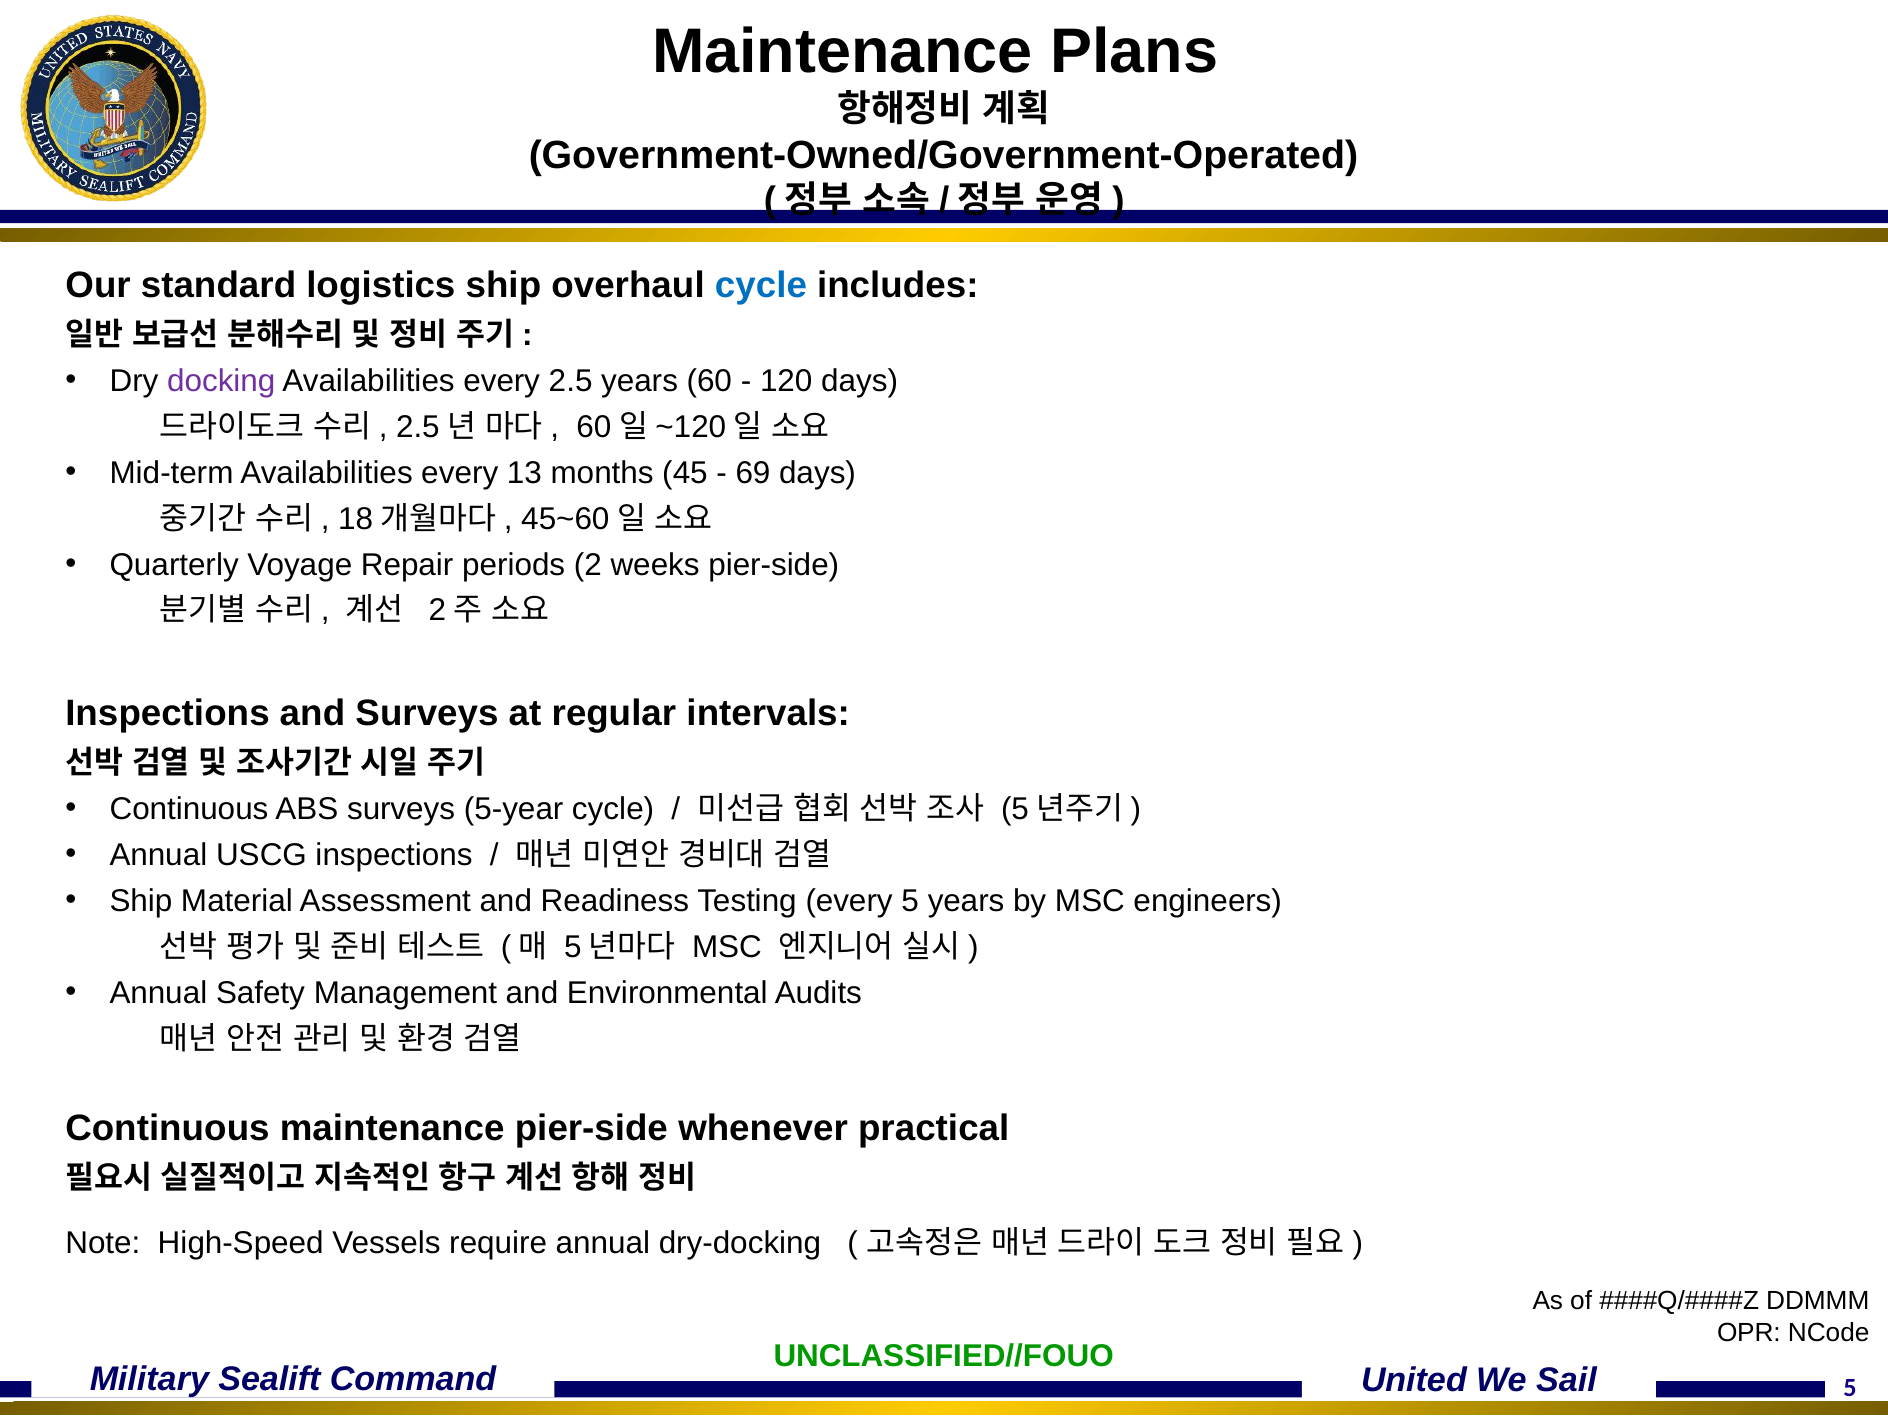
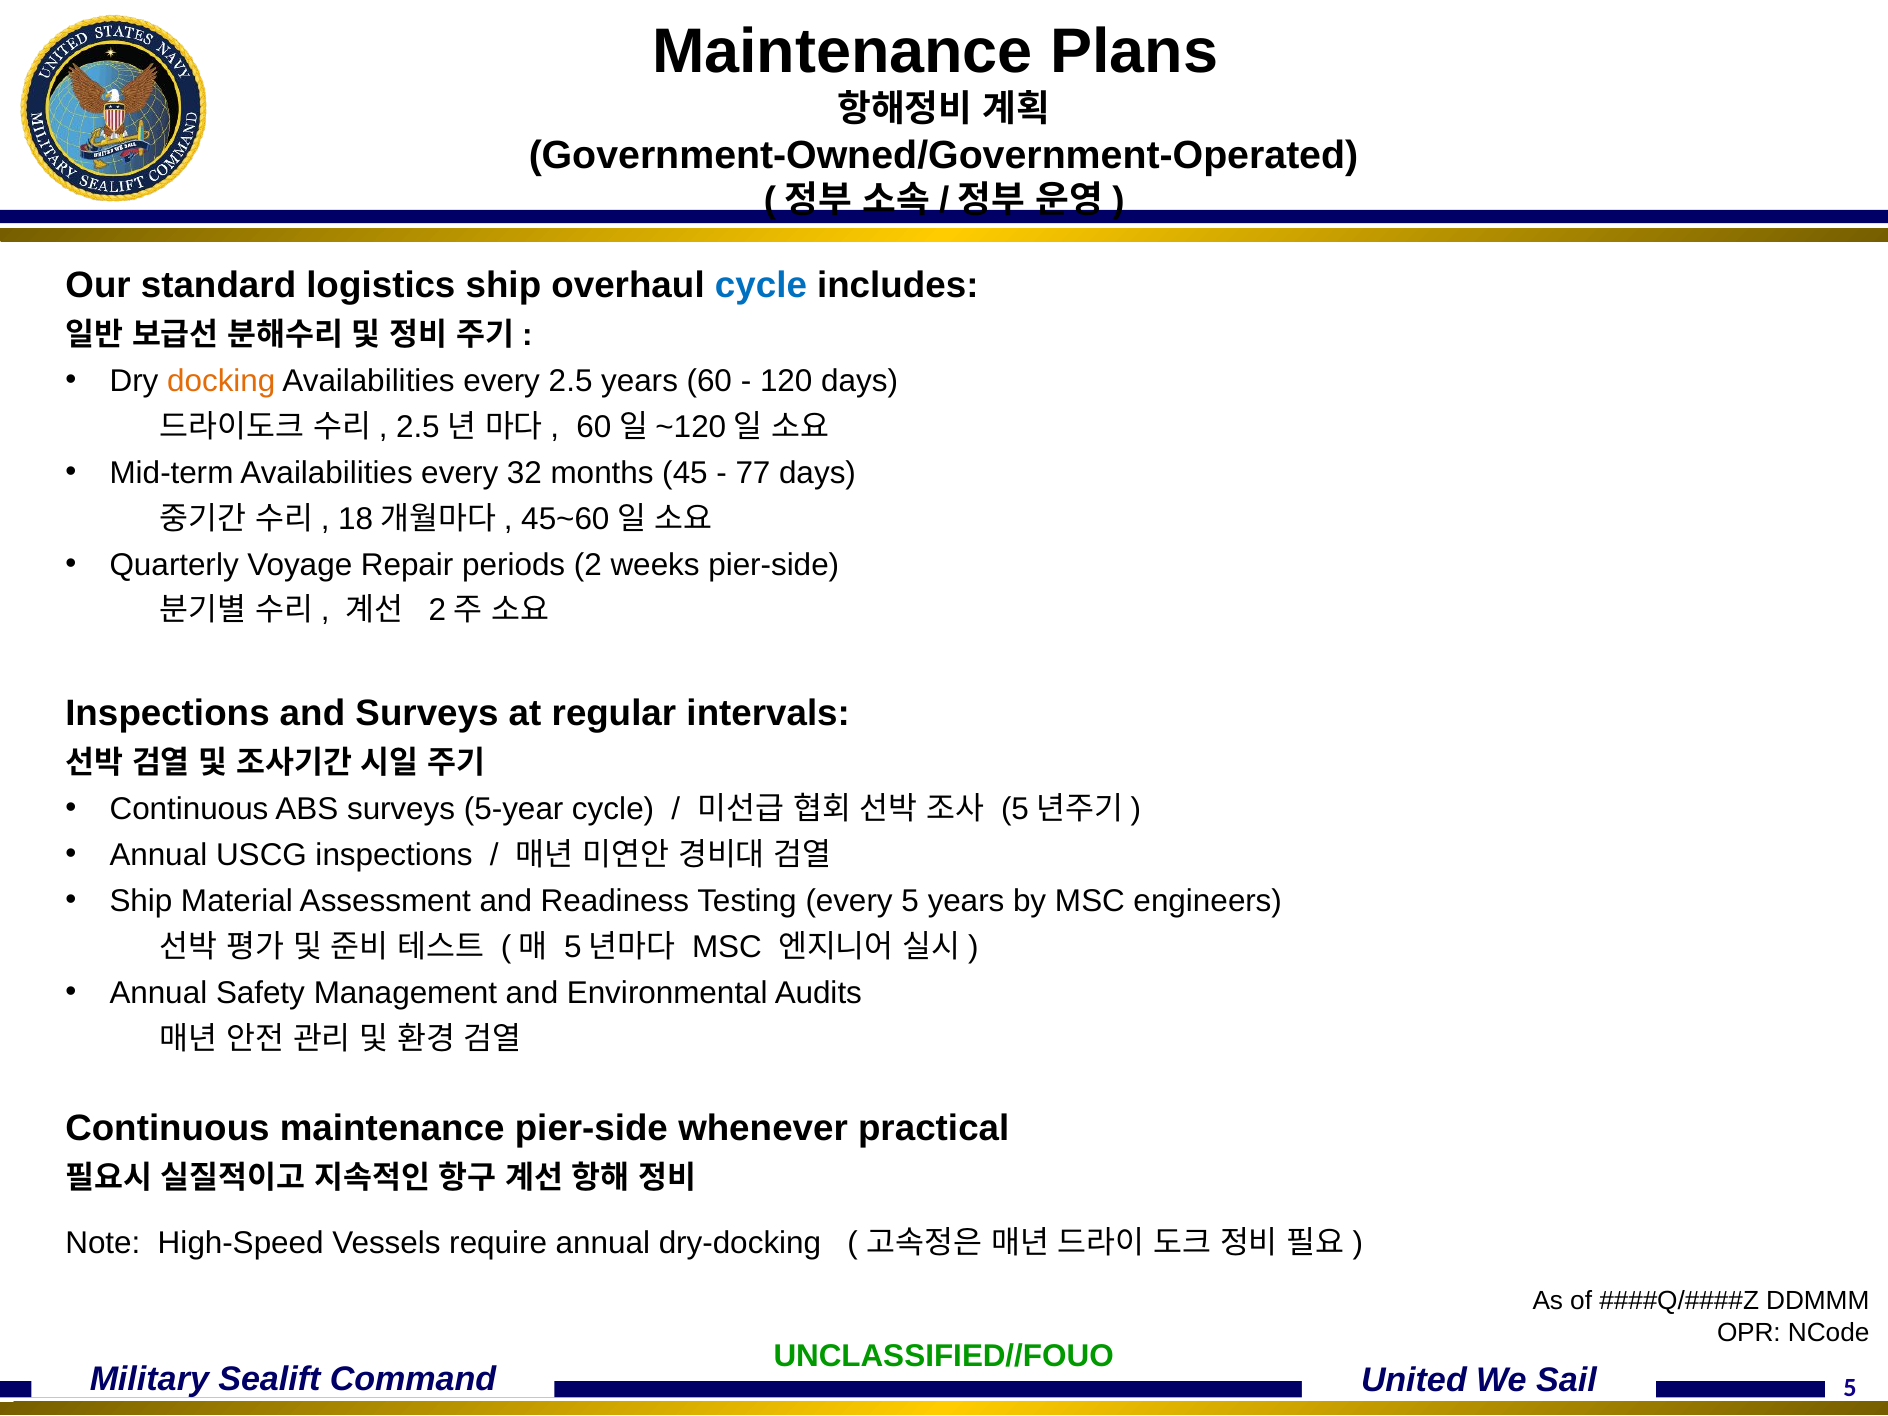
docking colour: purple -> orange
13: 13 -> 32
69: 69 -> 77
